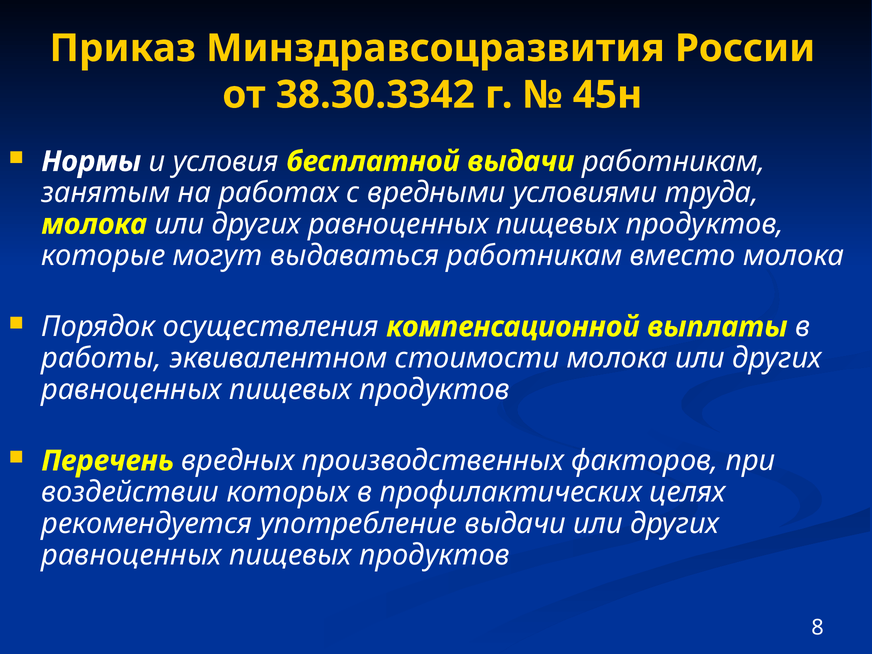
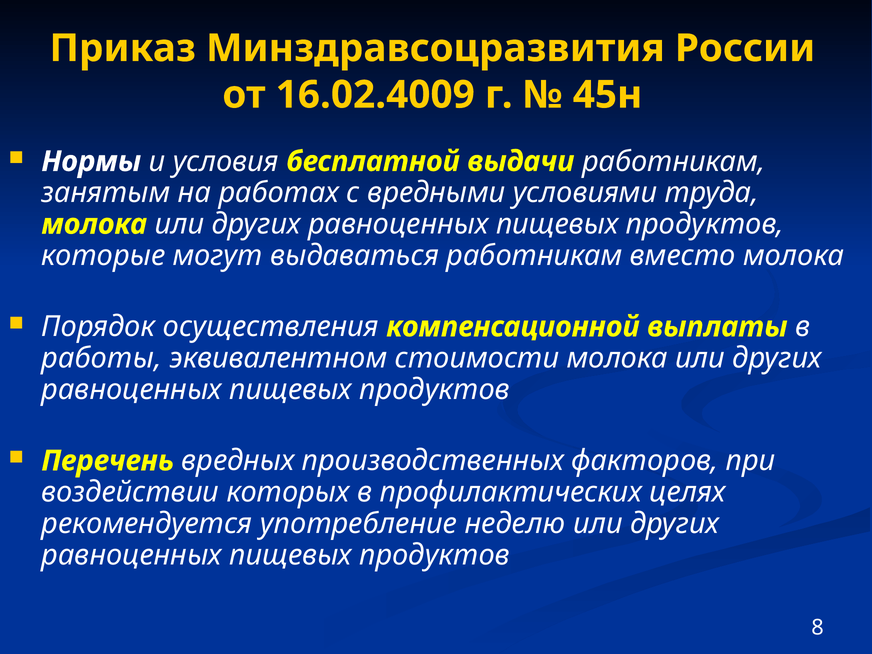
38.30.3342: 38.30.3342 -> 16.02.4009
употребление выдачи: выдачи -> неделю
